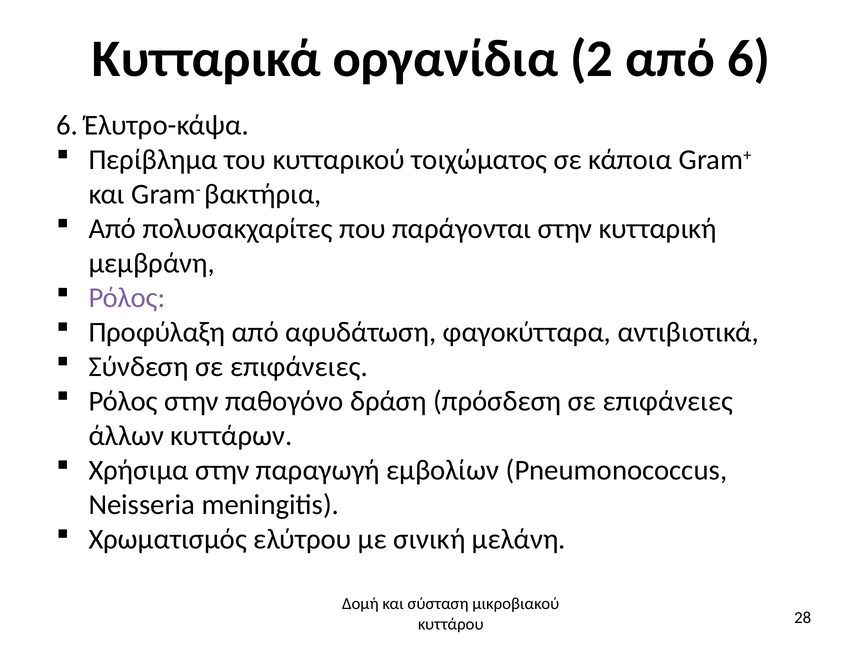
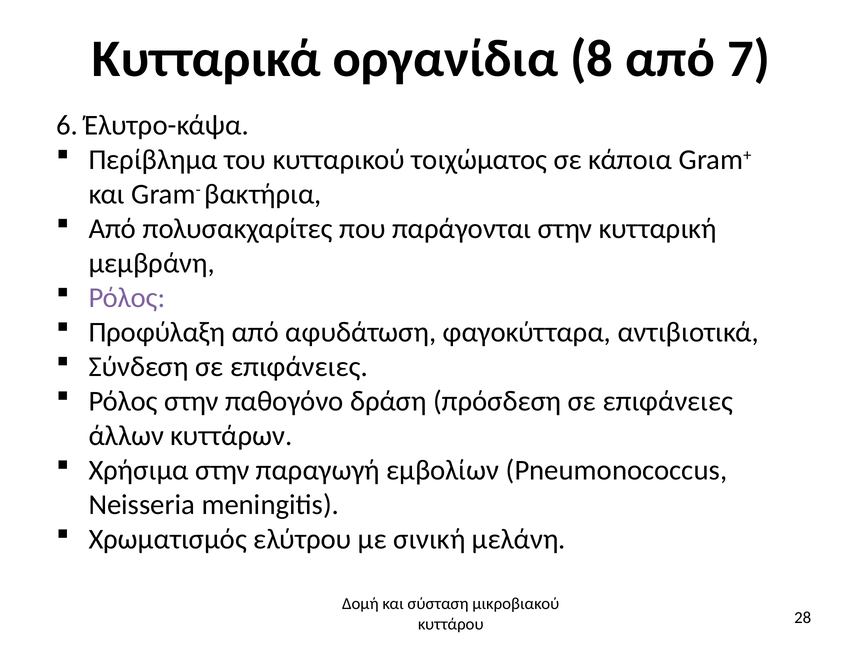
2: 2 -> 8
από 6: 6 -> 7
